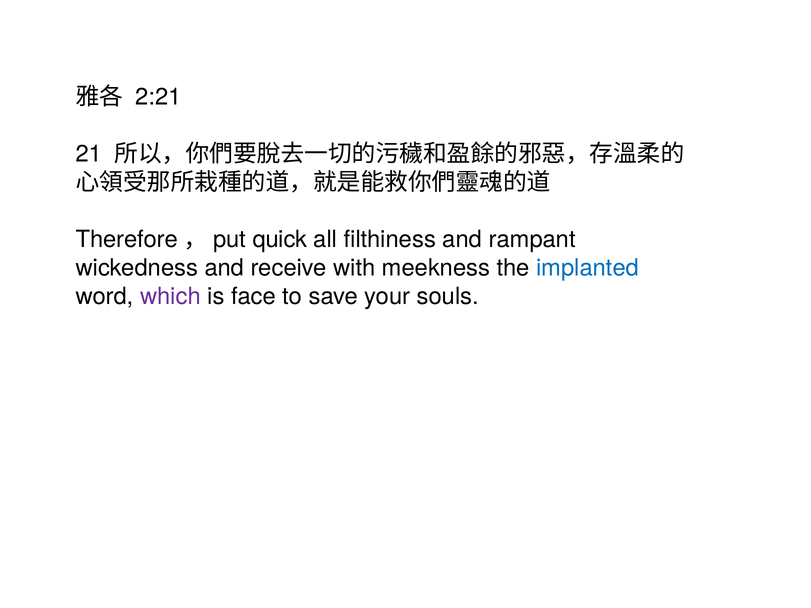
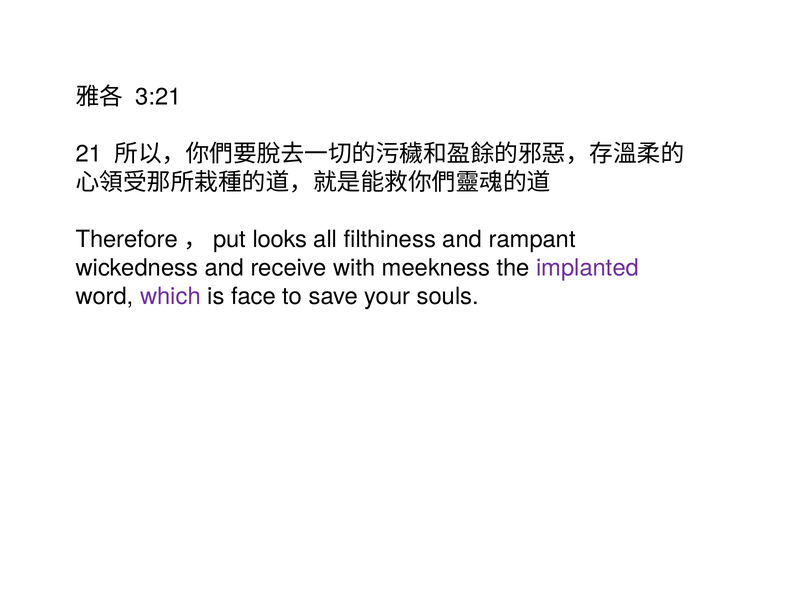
2:21: 2:21 -> 3:21
quick: quick -> looks
implanted colour: blue -> purple
